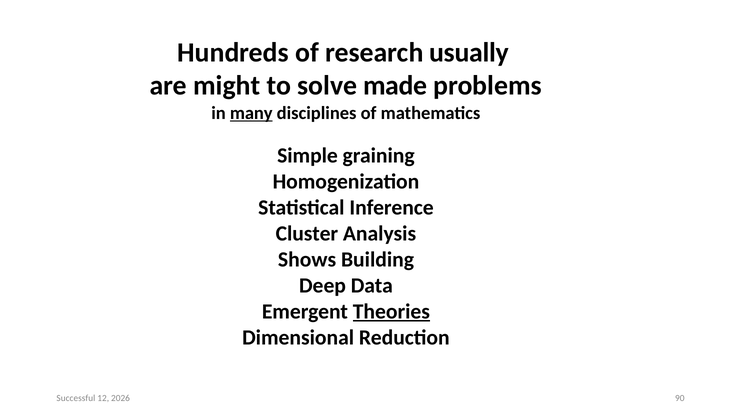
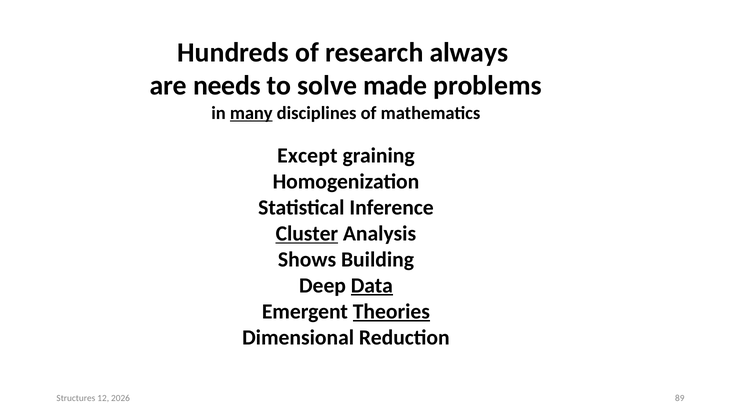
usually: usually -> always
might: might -> needs
Simple: Simple -> Except
Cluster underline: none -> present
Data underline: none -> present
Successful: Successful -> Structures
90: 90 -> 89
